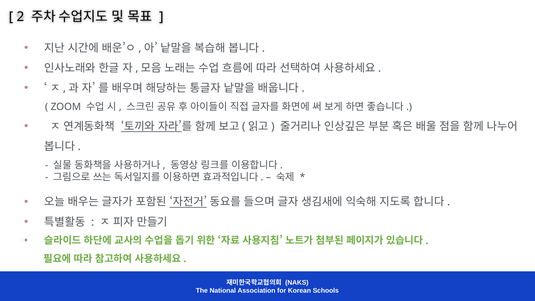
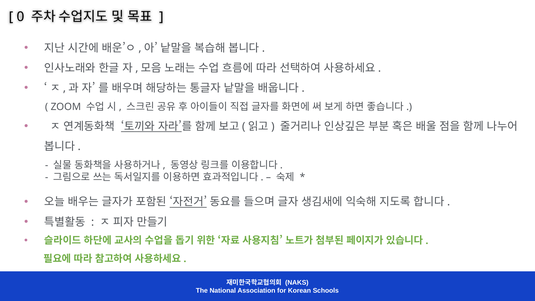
2: 2 -> 0
